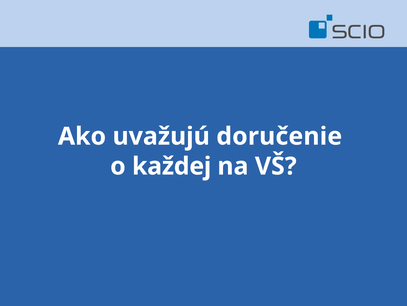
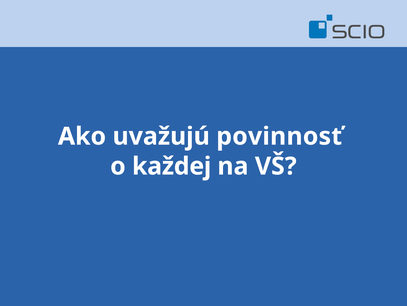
doručenie: doručenie -> povinnosť
